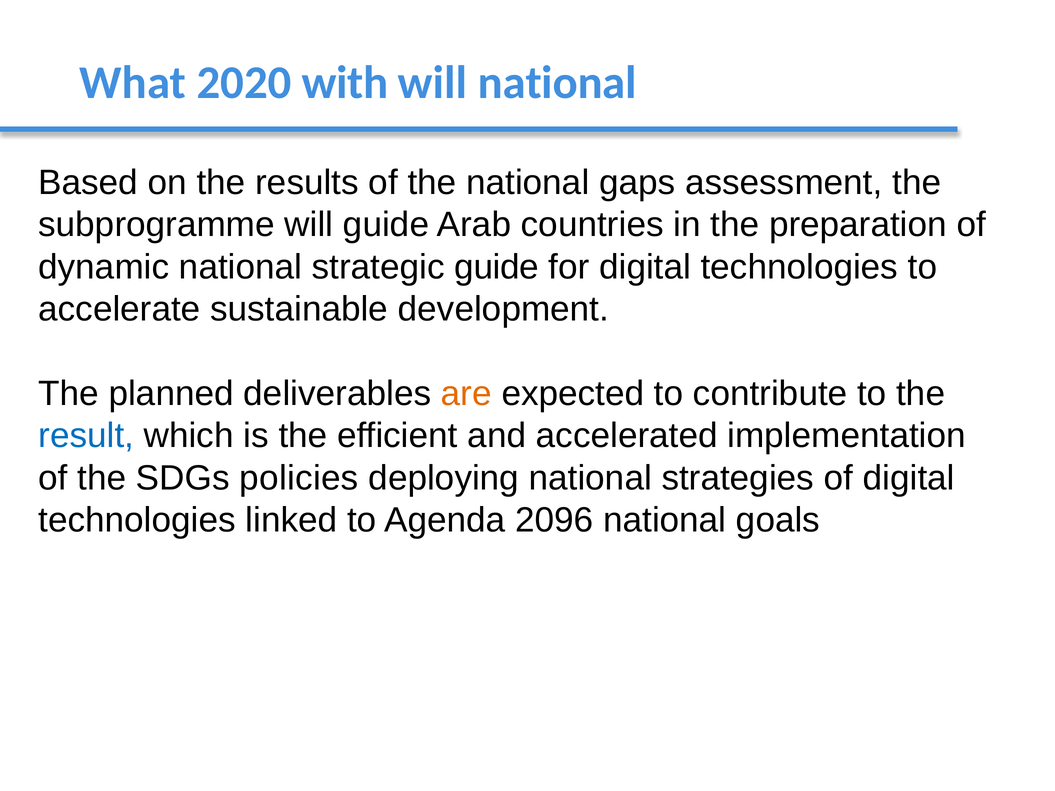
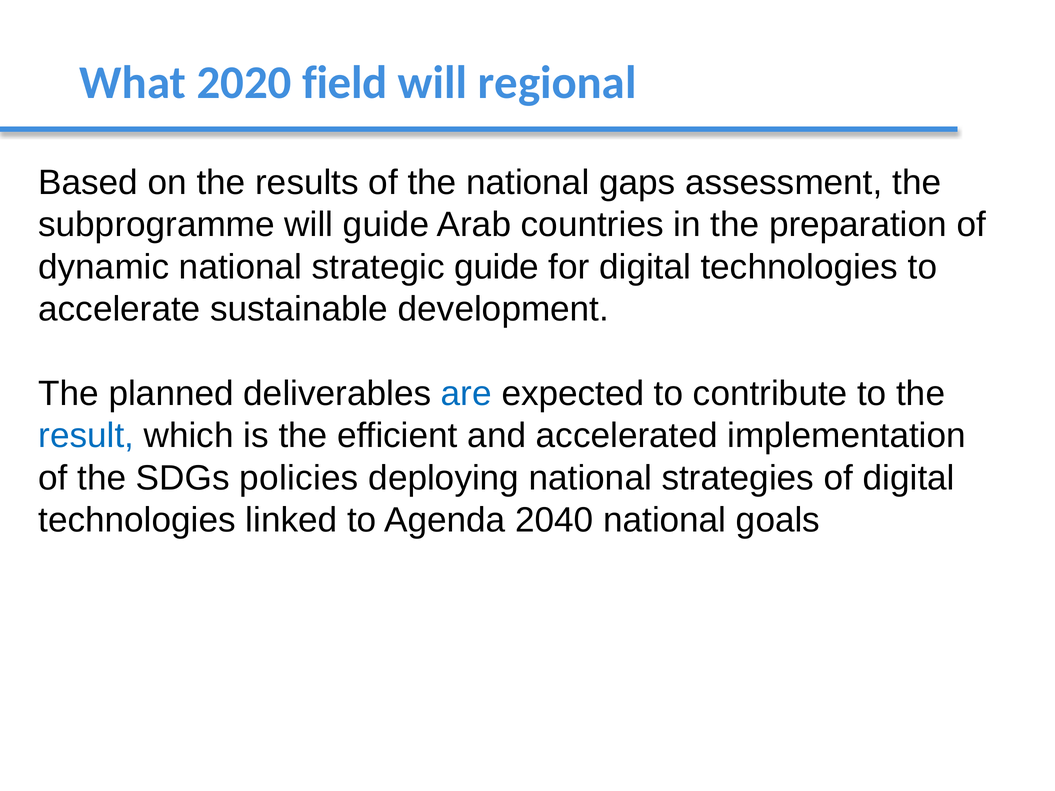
with: with -> field
will national: national -> regional
are colour: orange -> blue
2096: 2096 -> 2040
